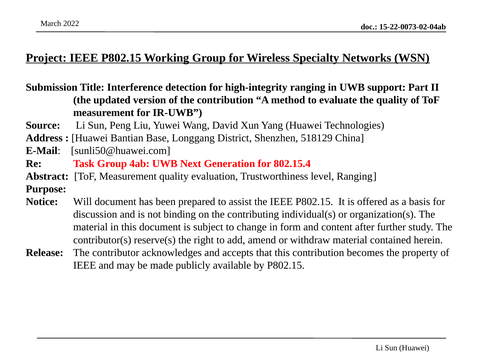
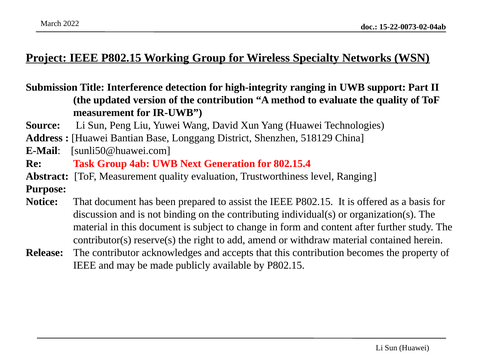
Notice Will: Will -> That
